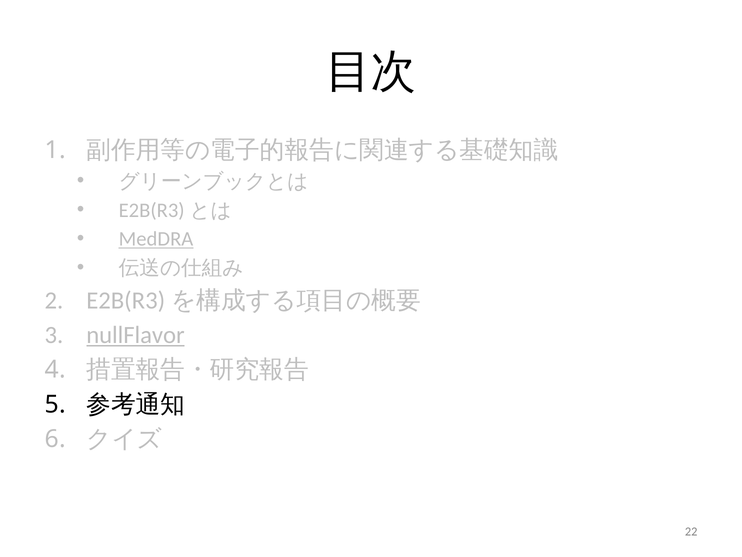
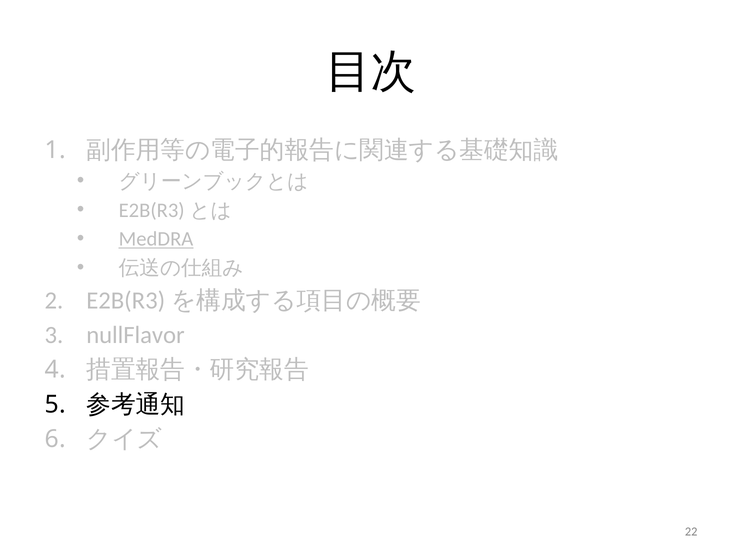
nullFlavor underline: present -> none
